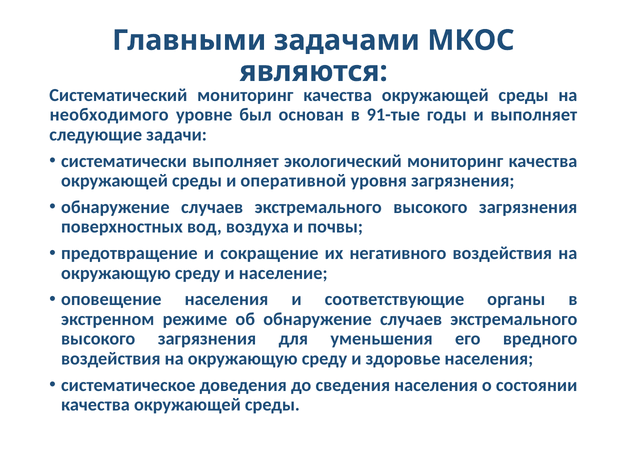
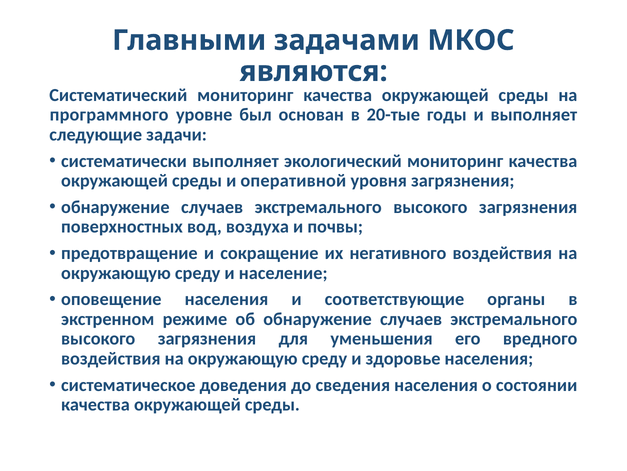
необходимого: необходимого -> программного
91-тые: 91-тые -> 20-тые
